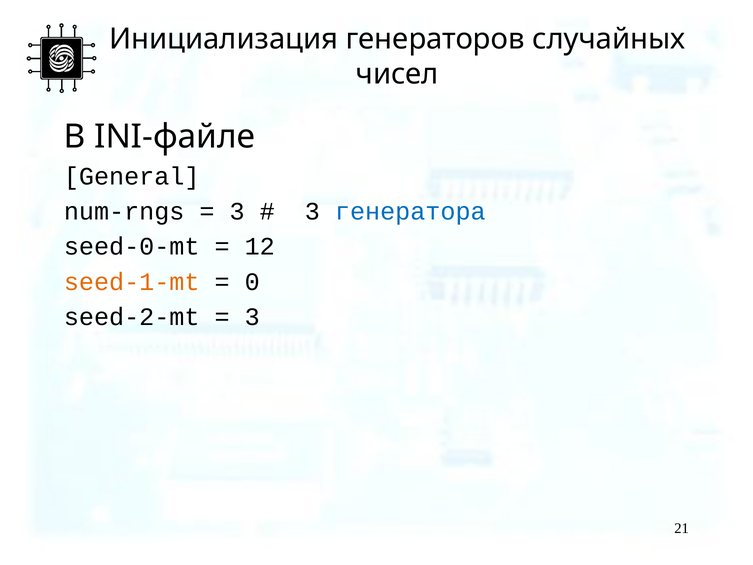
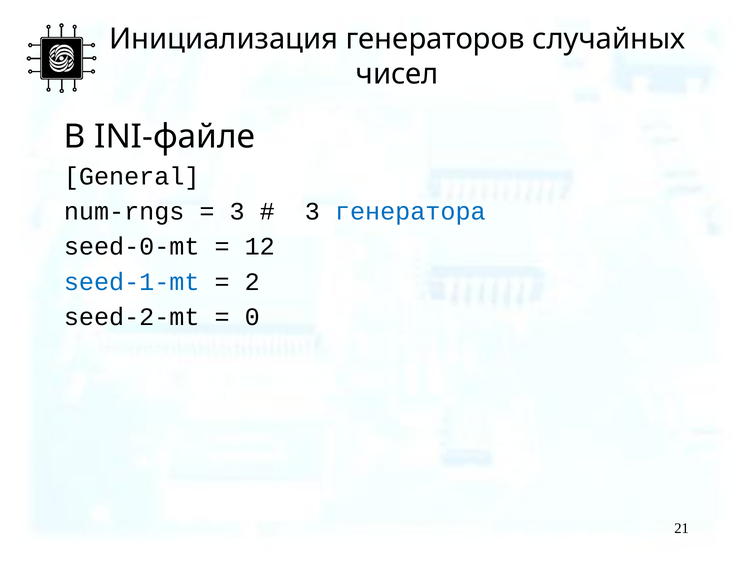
seed-1-mt colour: orange -> blue
0: 0 -> 2
3 at (252, 317): 3 -> 0
